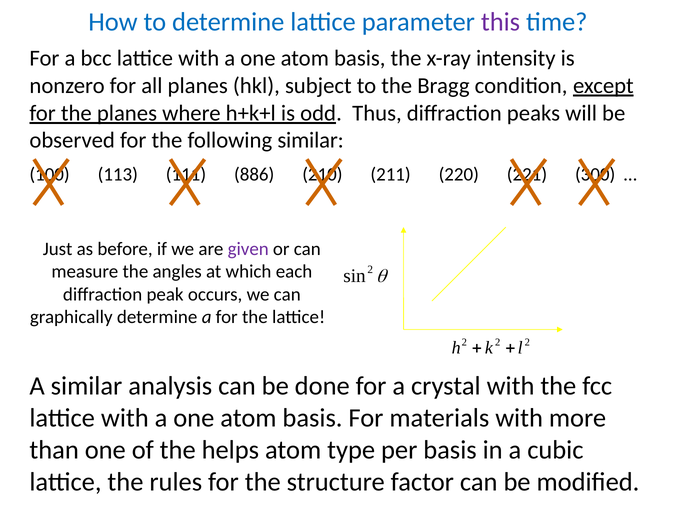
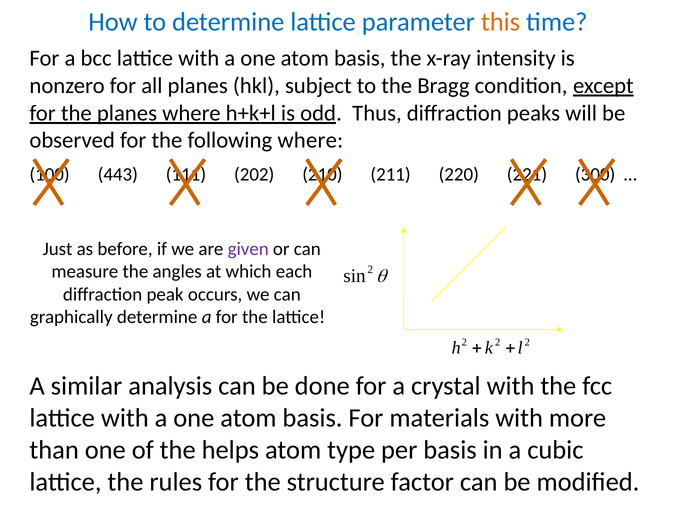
this colour: purple -> orange
following similar: similar -> where
113: 113 -> 443
886: 886 -> 202
